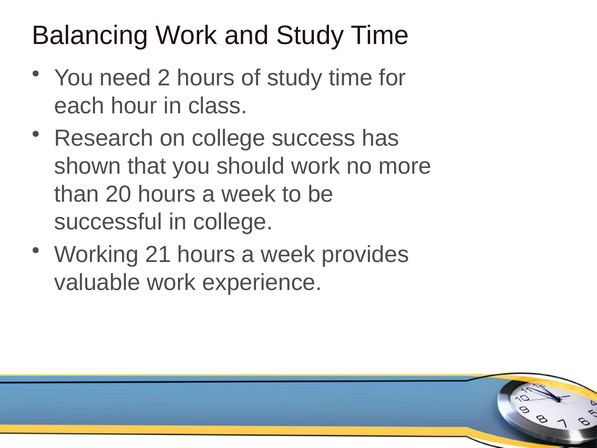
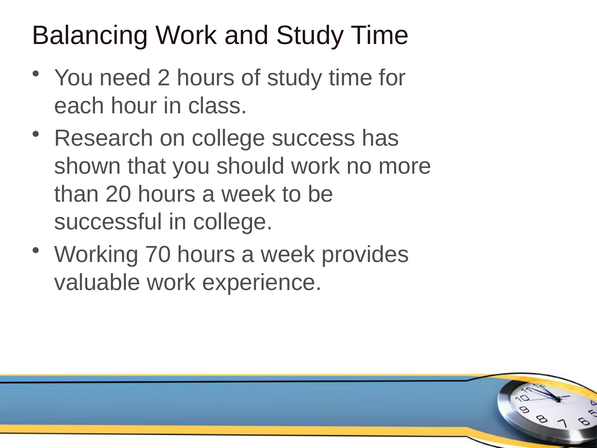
21: 21 -> 70
